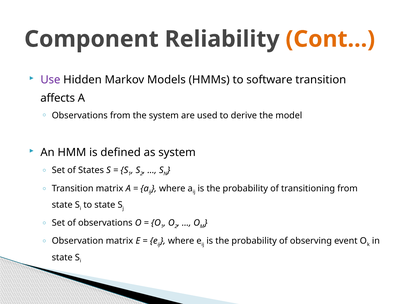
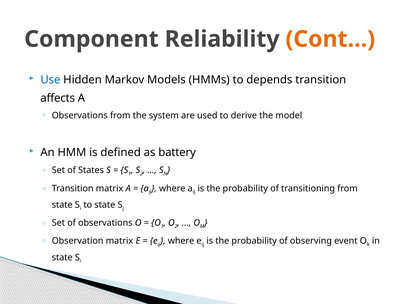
Use colour: purple -> blue
software: software -> depends
as system: system -> battery
